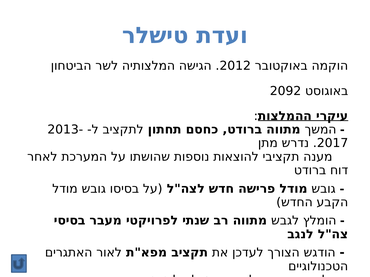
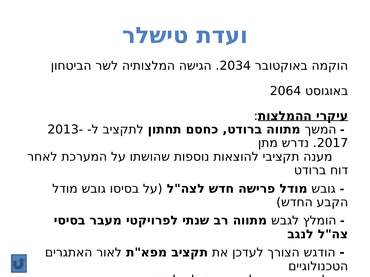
2012: 2012 -> 2034
2092: 2092 -> 2064
